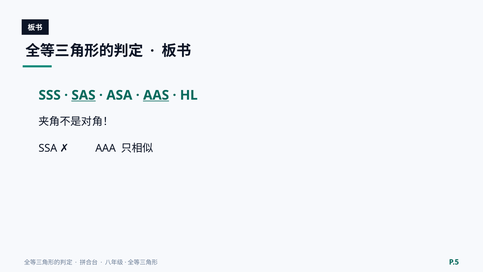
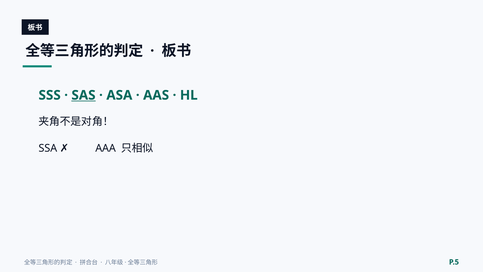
AAS underline: present -> none
